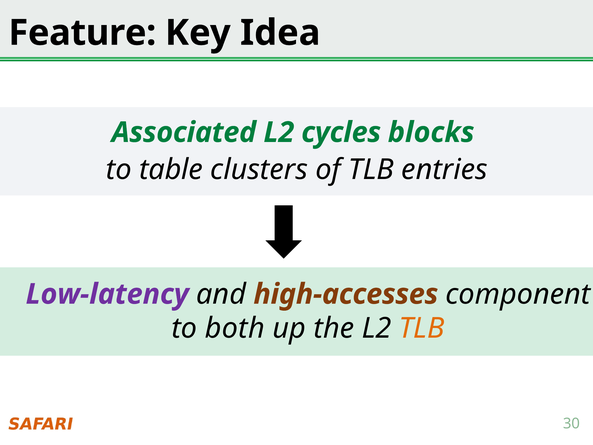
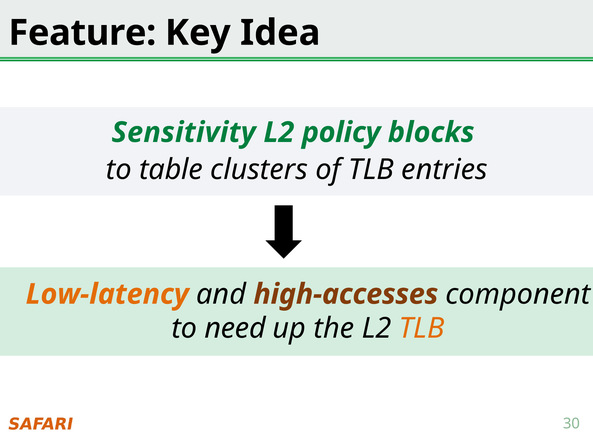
Associated: Associated -> Sensitivity
cycles: cycles -> policy
Low-latency colour: purple -> orange
both: both -> need
